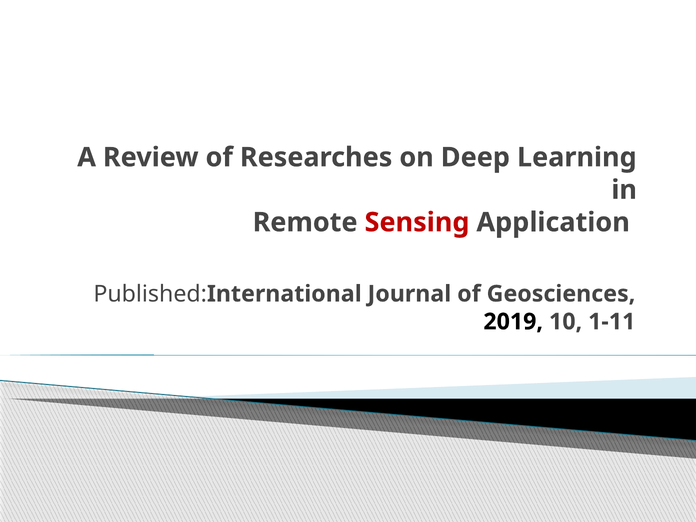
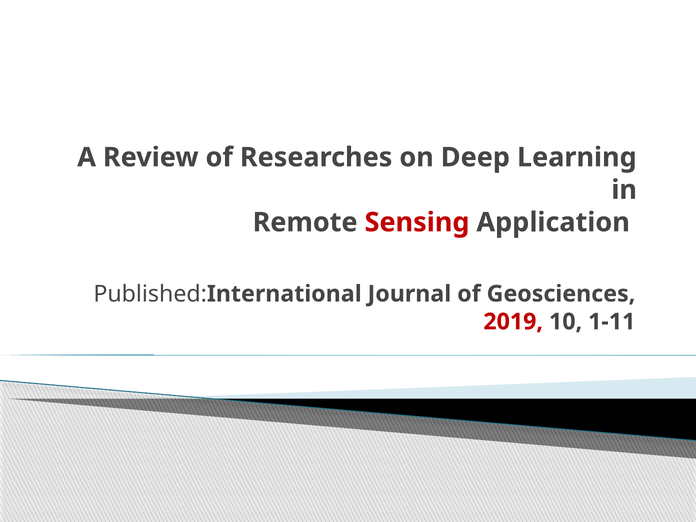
2019 colour: black -> red
